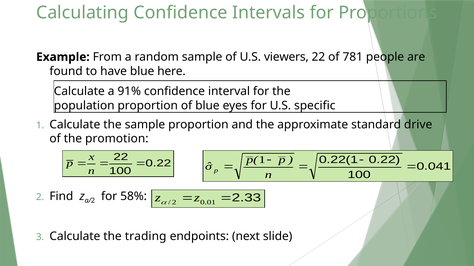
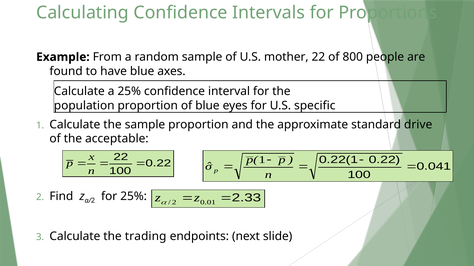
viewers: viewers -> mother
781: 781 -> 800
here: here -> axes
a 91%: 91% -> 25%
promotion: promotion -> acceptable
for 58%: 58% -> 25%
